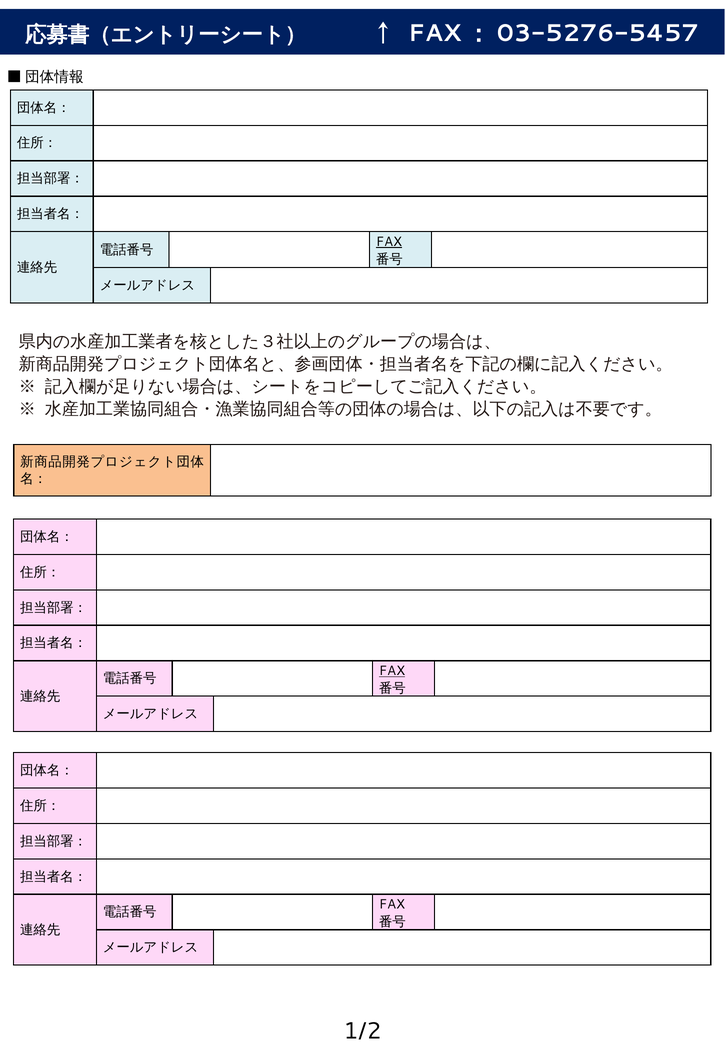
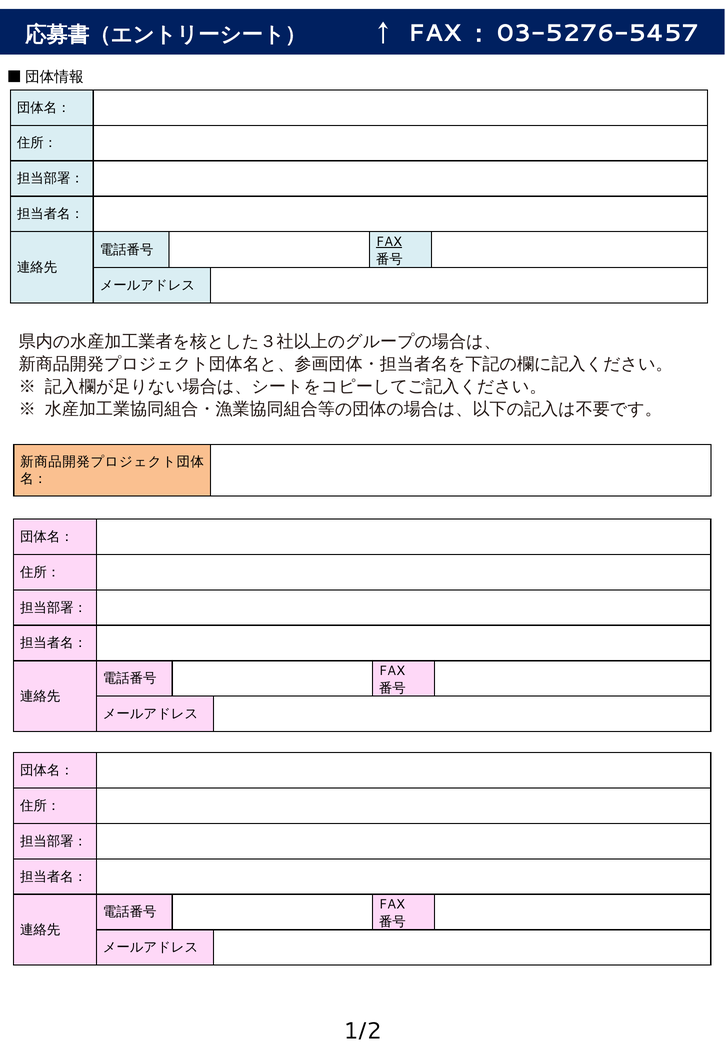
FAX at (392, 671) underline: present -> none
